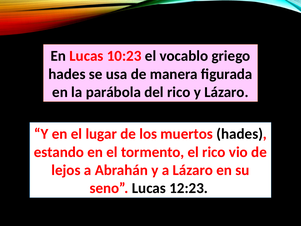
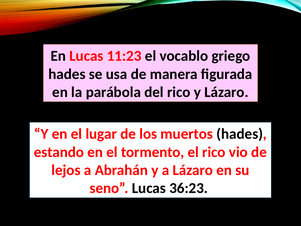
10:23: 10:23 -> 11:23
12:23: 12:23 -> 36:23
